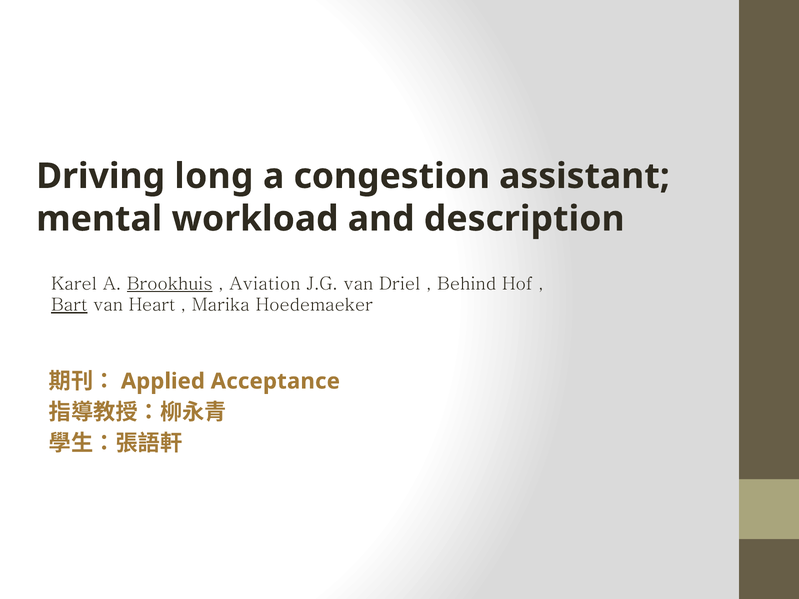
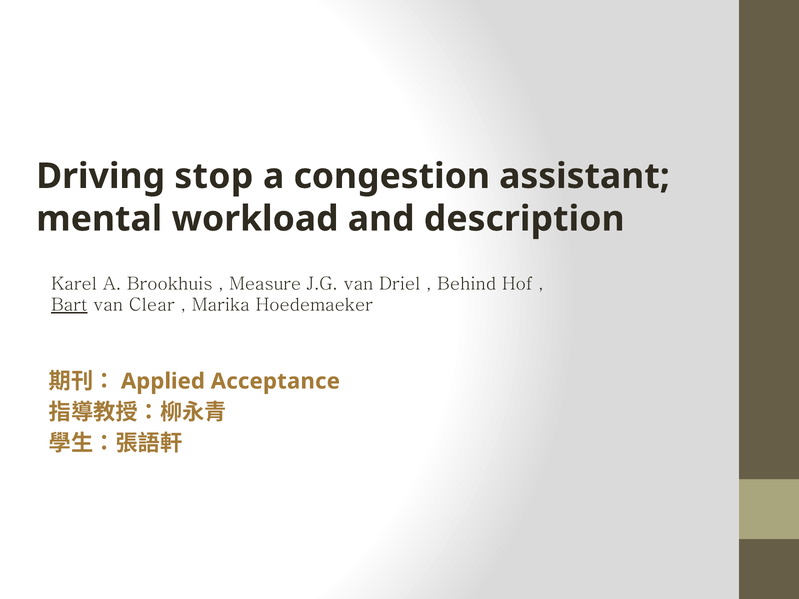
long: long -> stop
Brookhuis underline: present -> none
Aviation: Aviation -> Measure
Heart: Heart -> Clear
